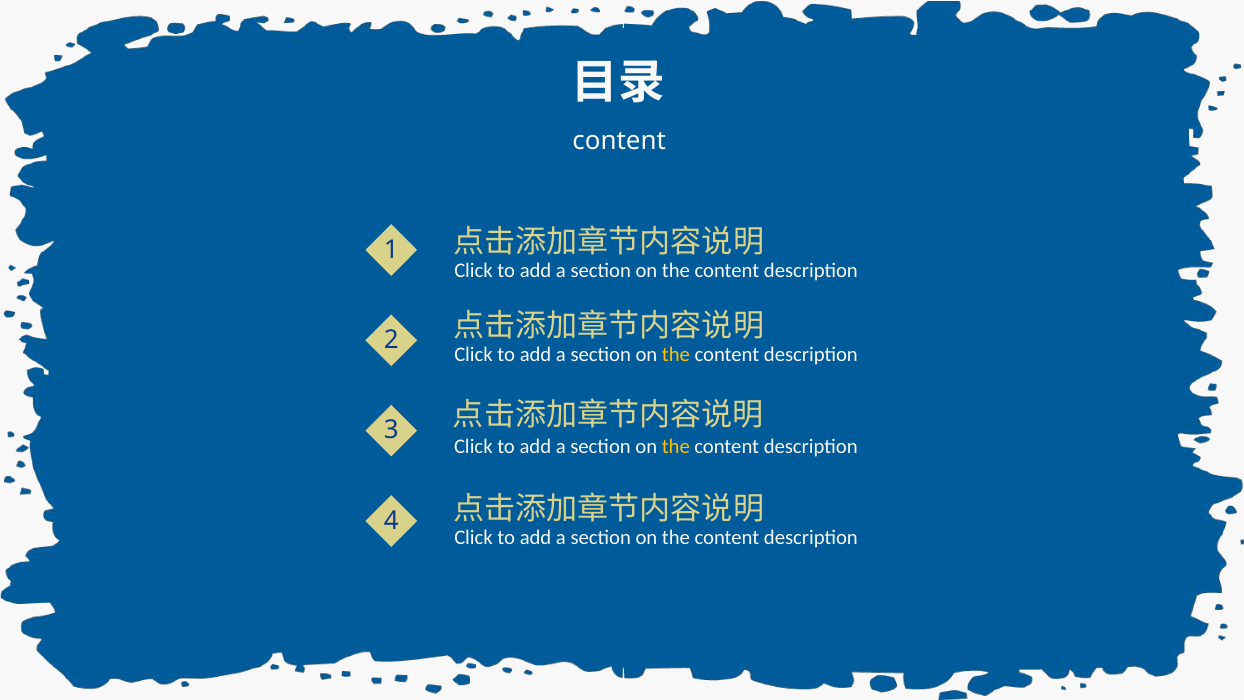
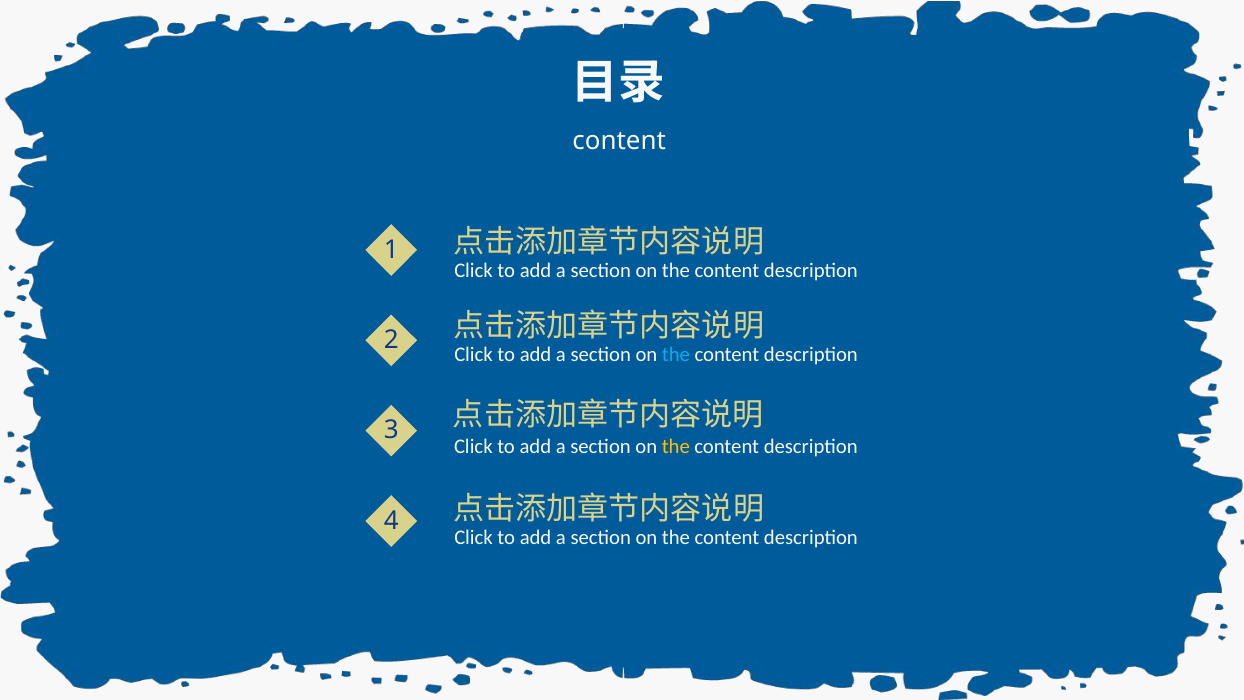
the at (676, 355) colour: yellow -> light blue
